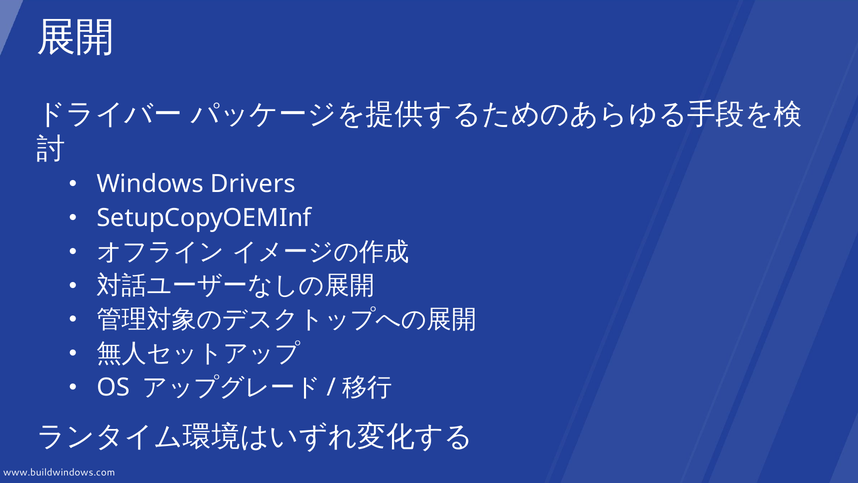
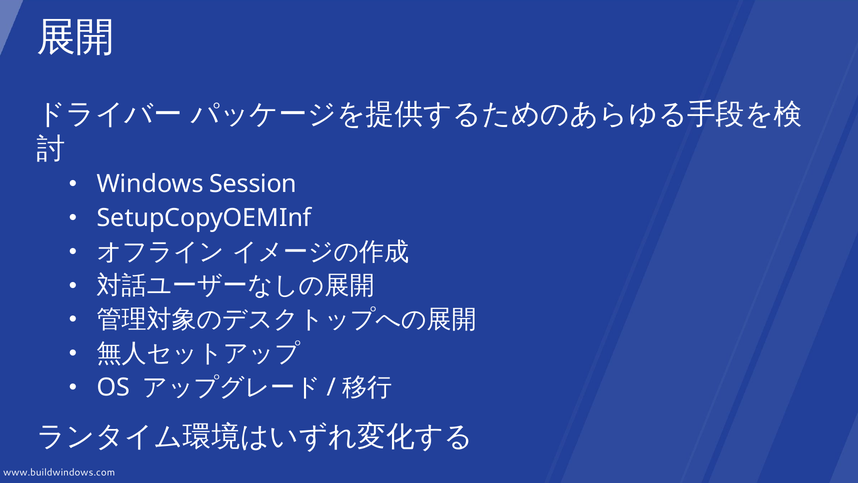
Drivers: Drivers -> Session
